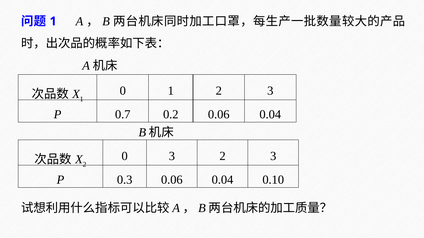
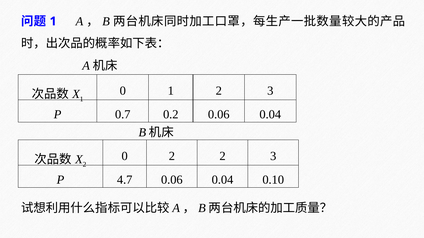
0 3: 3 -> 2
0.3: 0.3 -> 4.7
